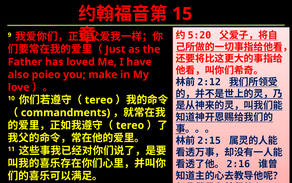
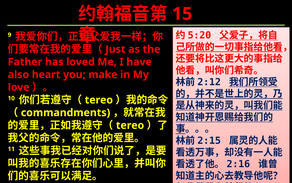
poieo: poieo -> heart
